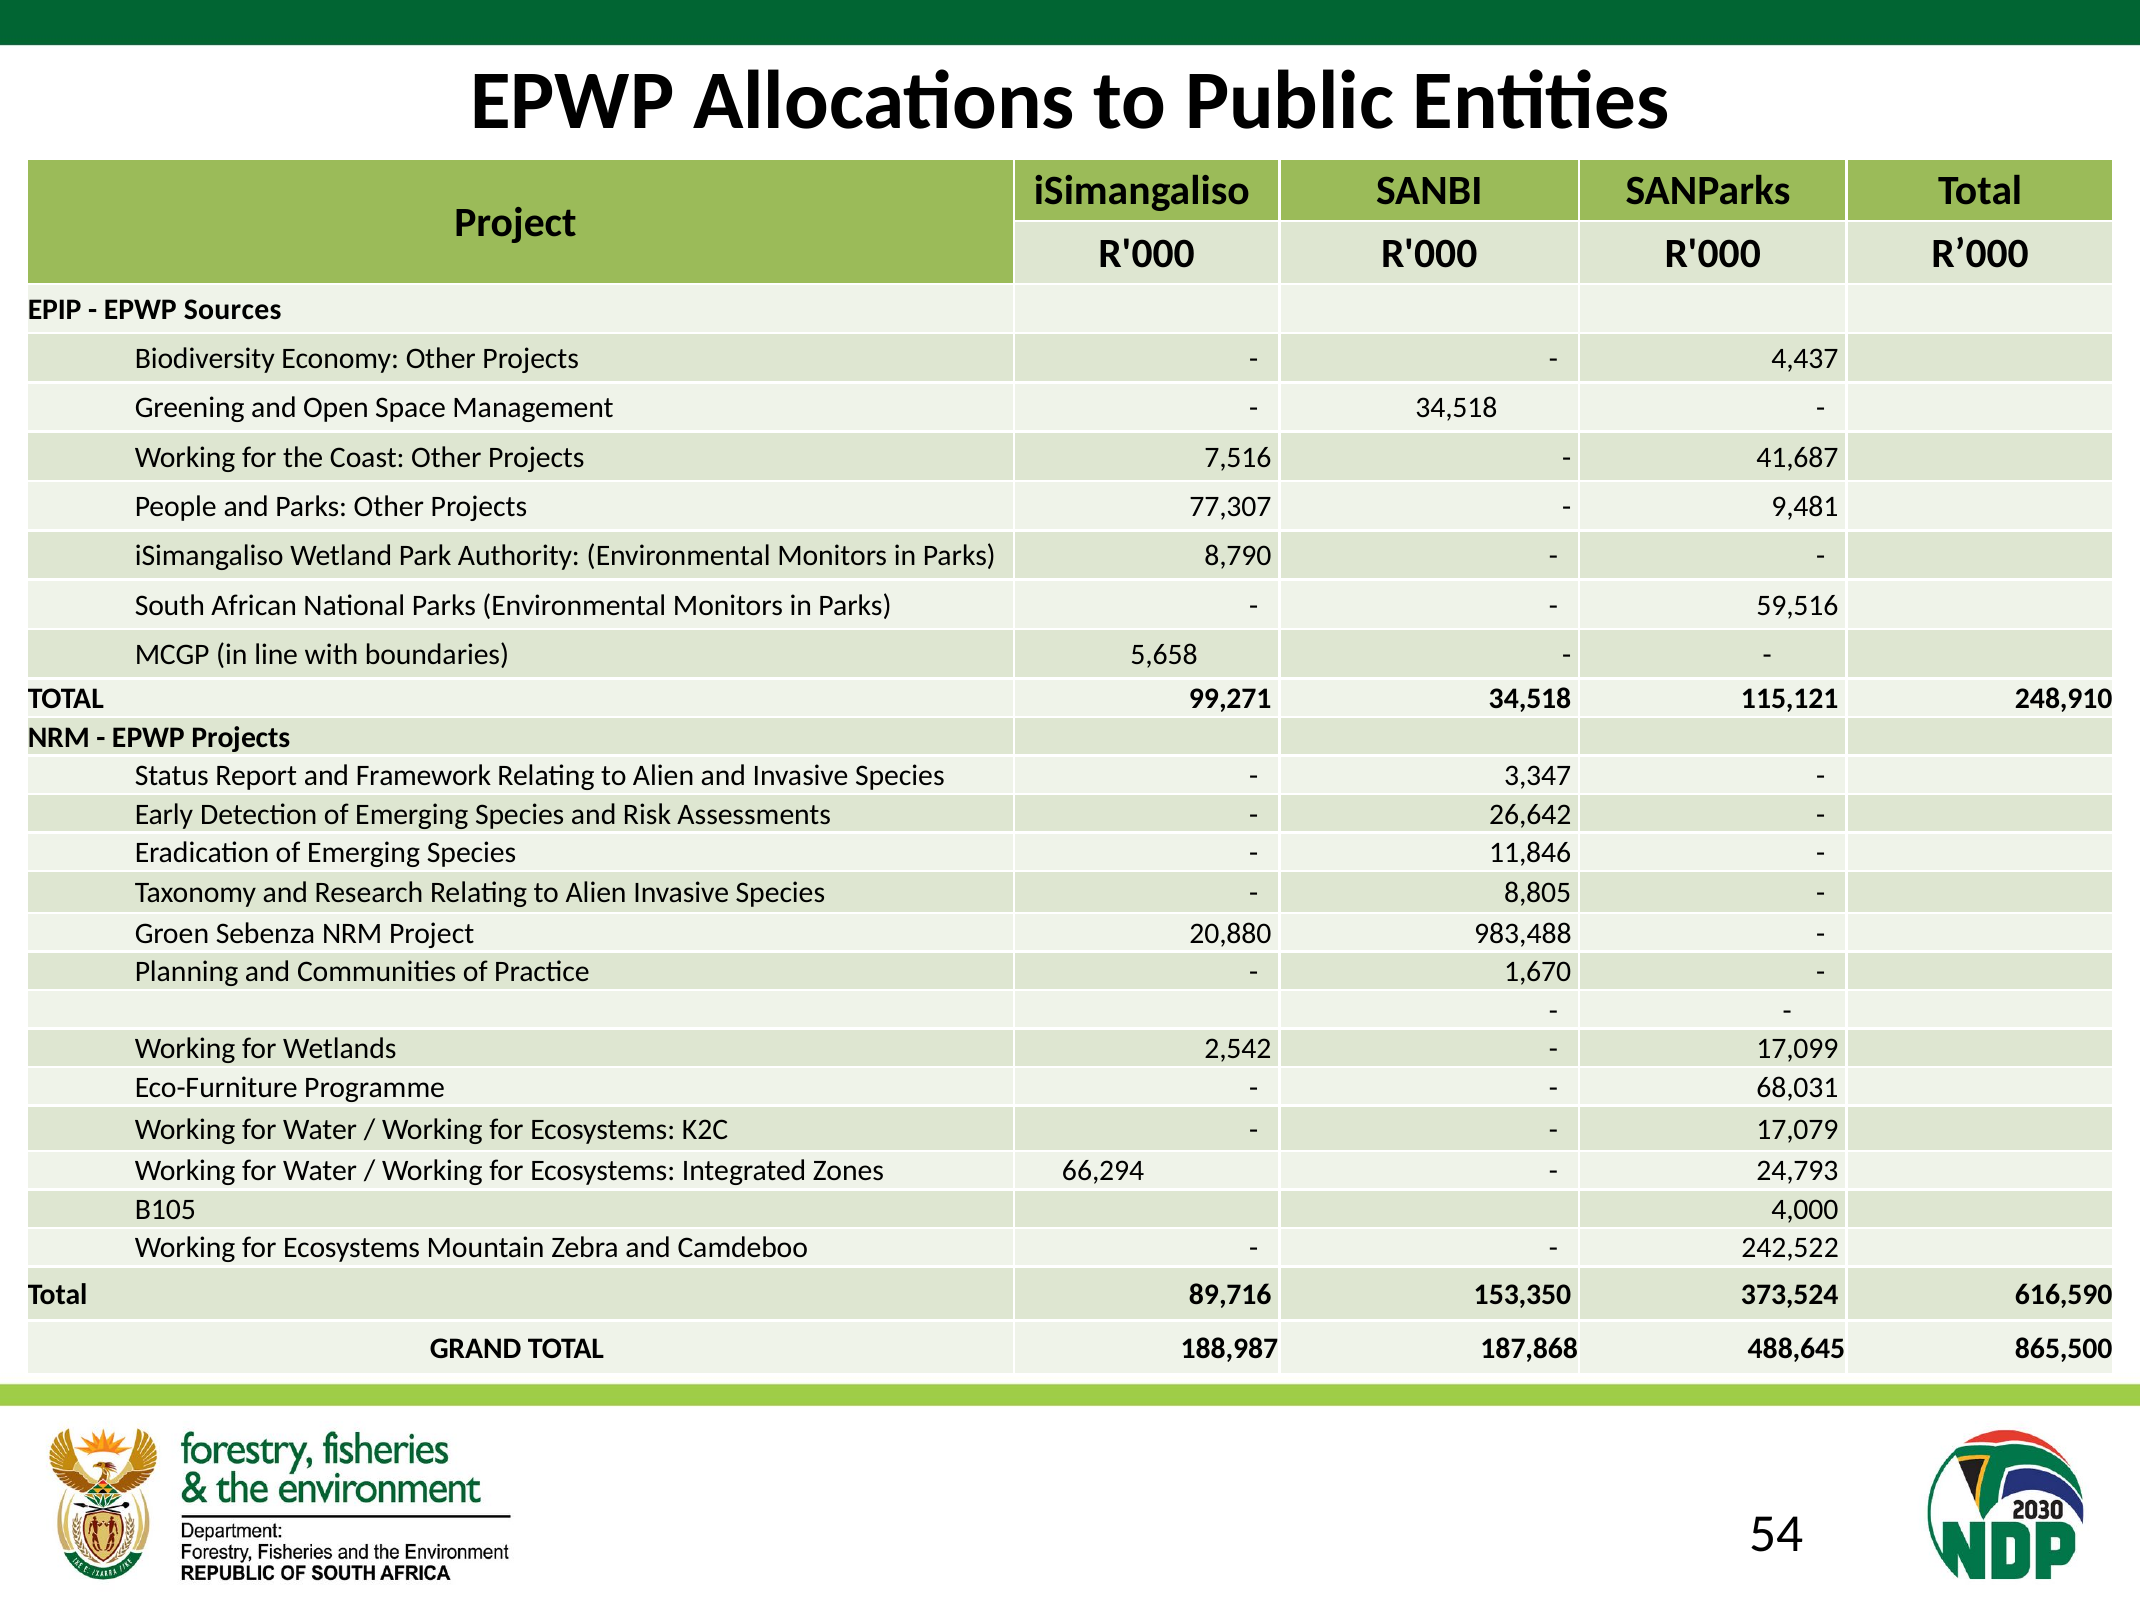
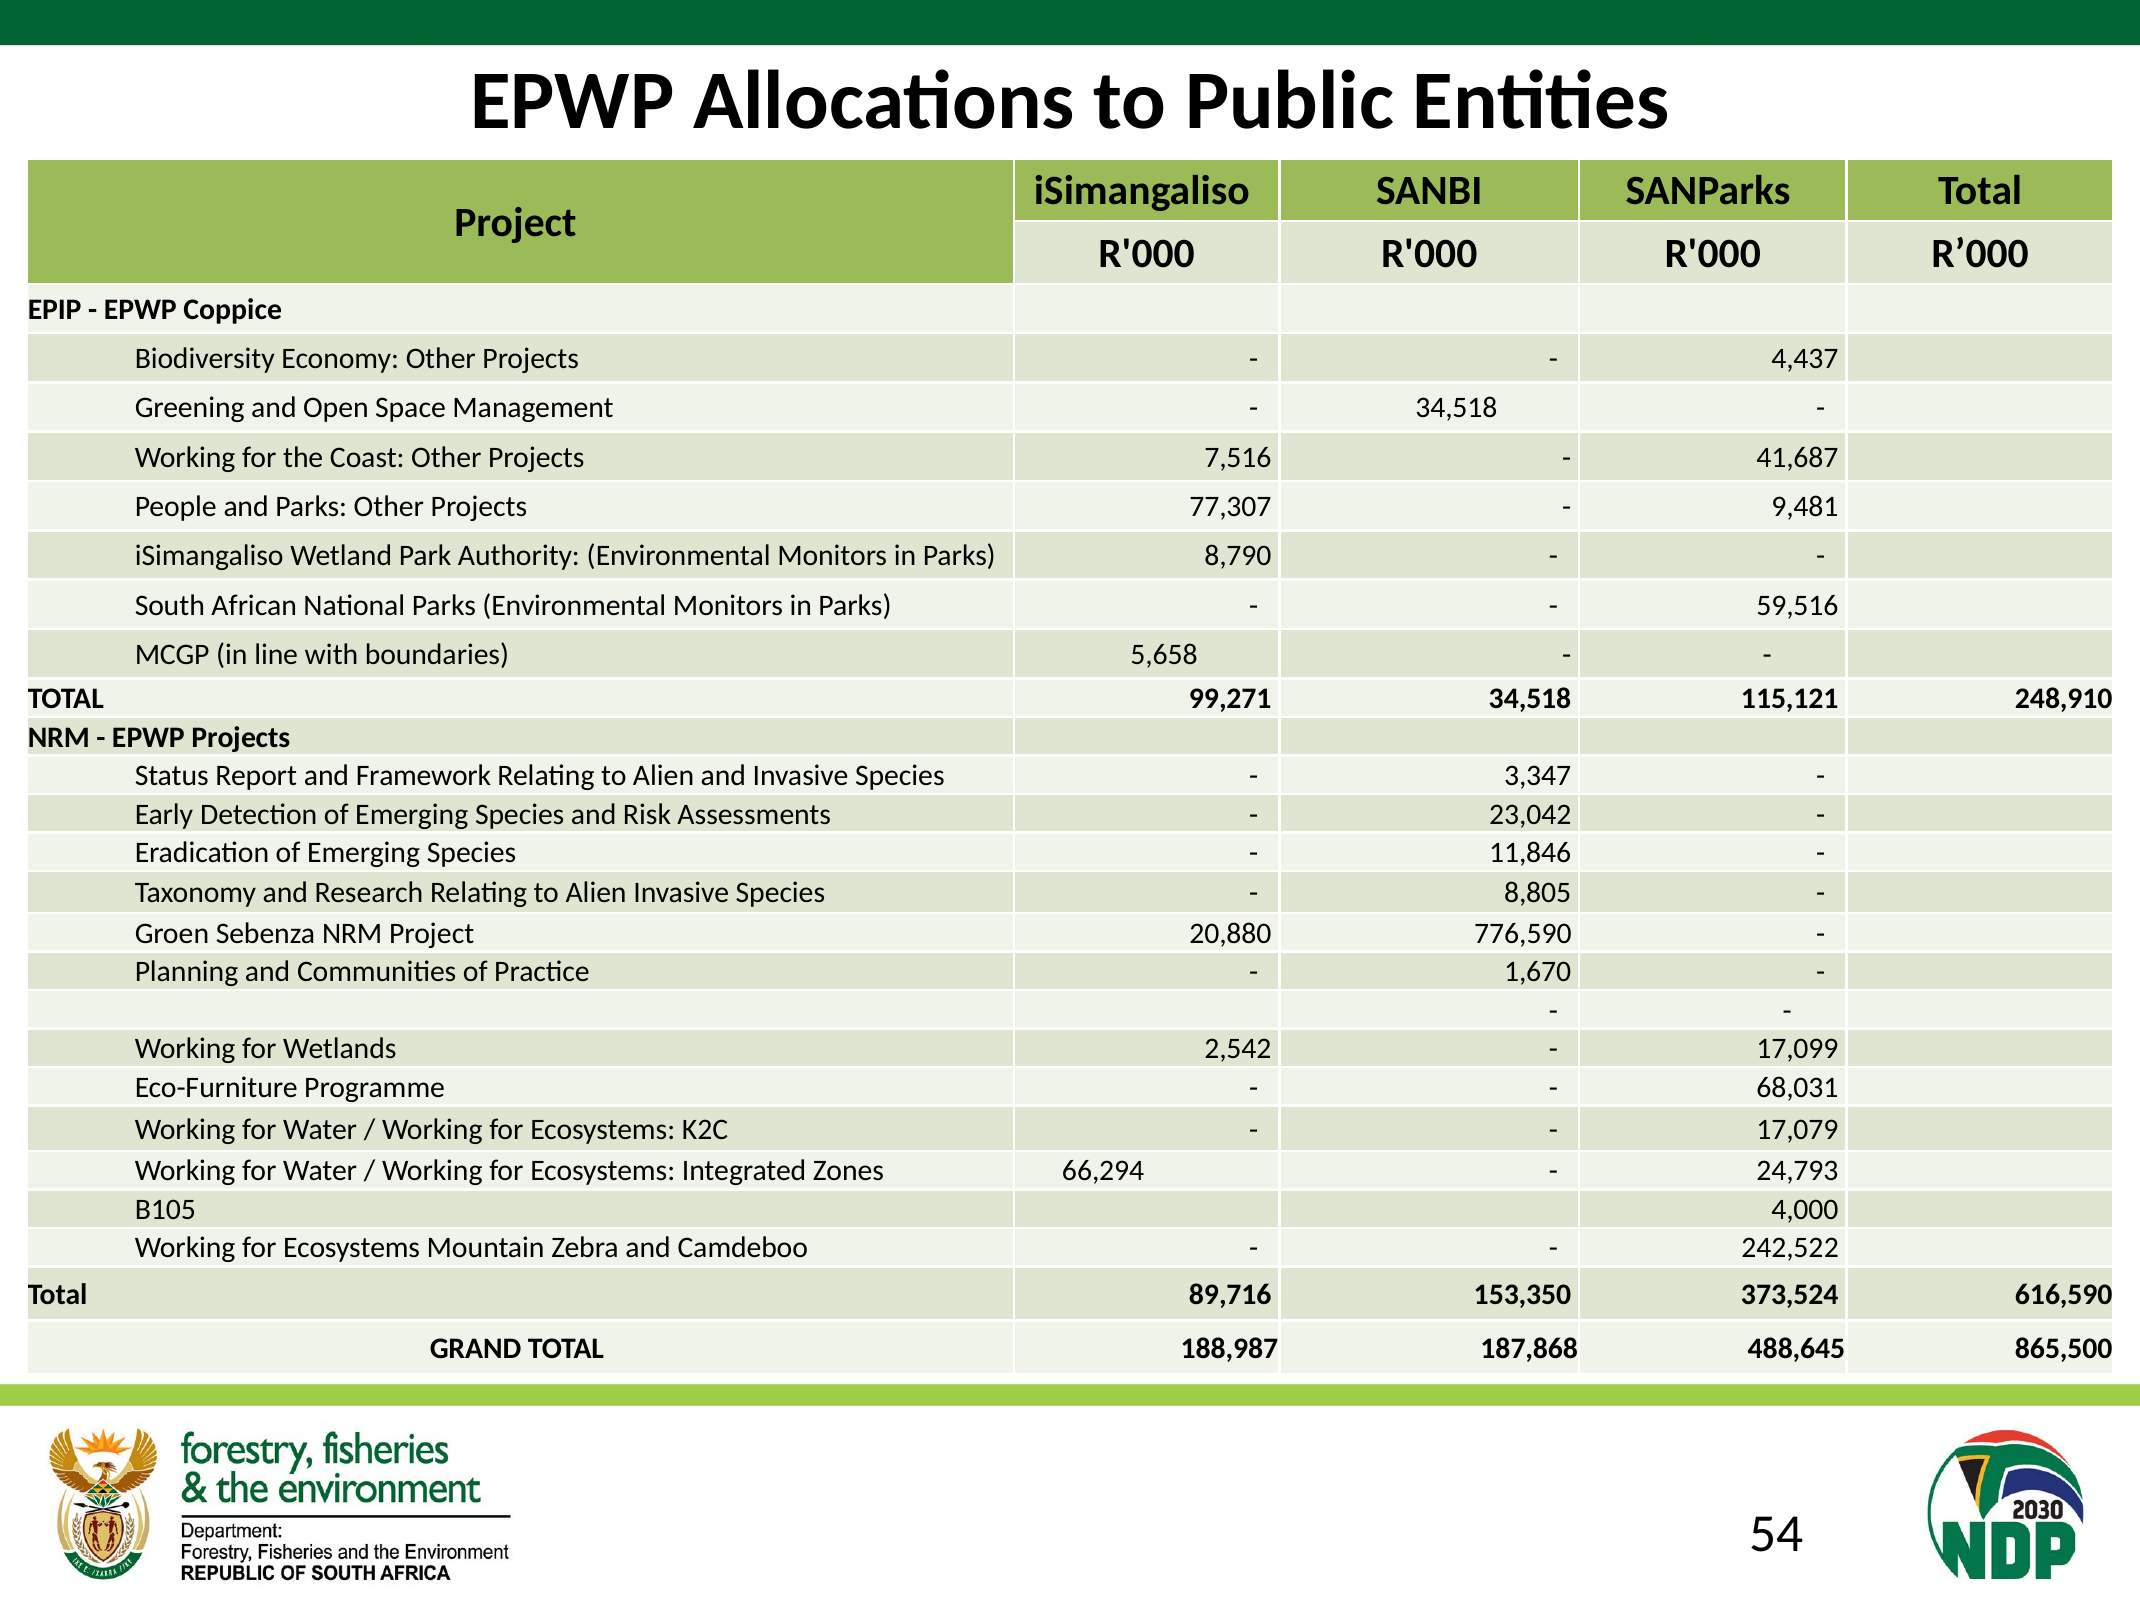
Sources: Sources -> Coppice
26,642: 26,642 -> 23,042
983,488: 983,488 -> 776,590
